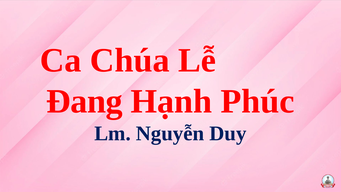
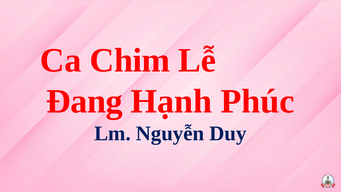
Chúa: Chúa -> Chim
